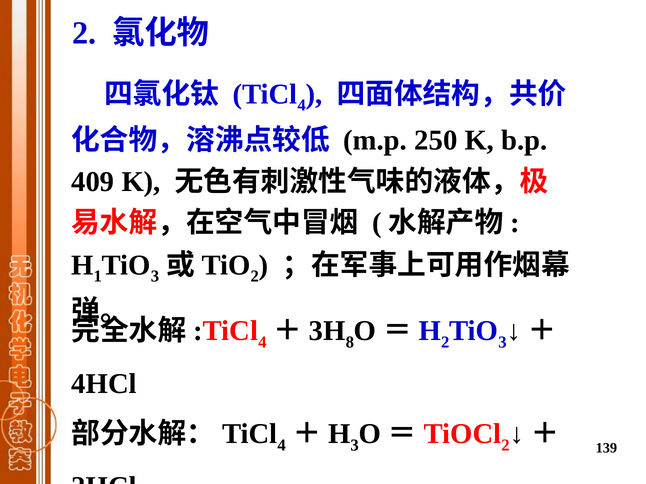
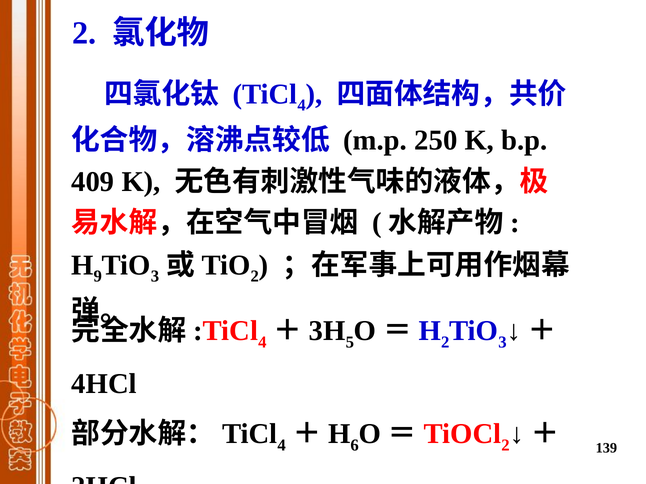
1: 1 -> 9
8: 8 -> 5
3 at (355, 445): 3 -> 6
